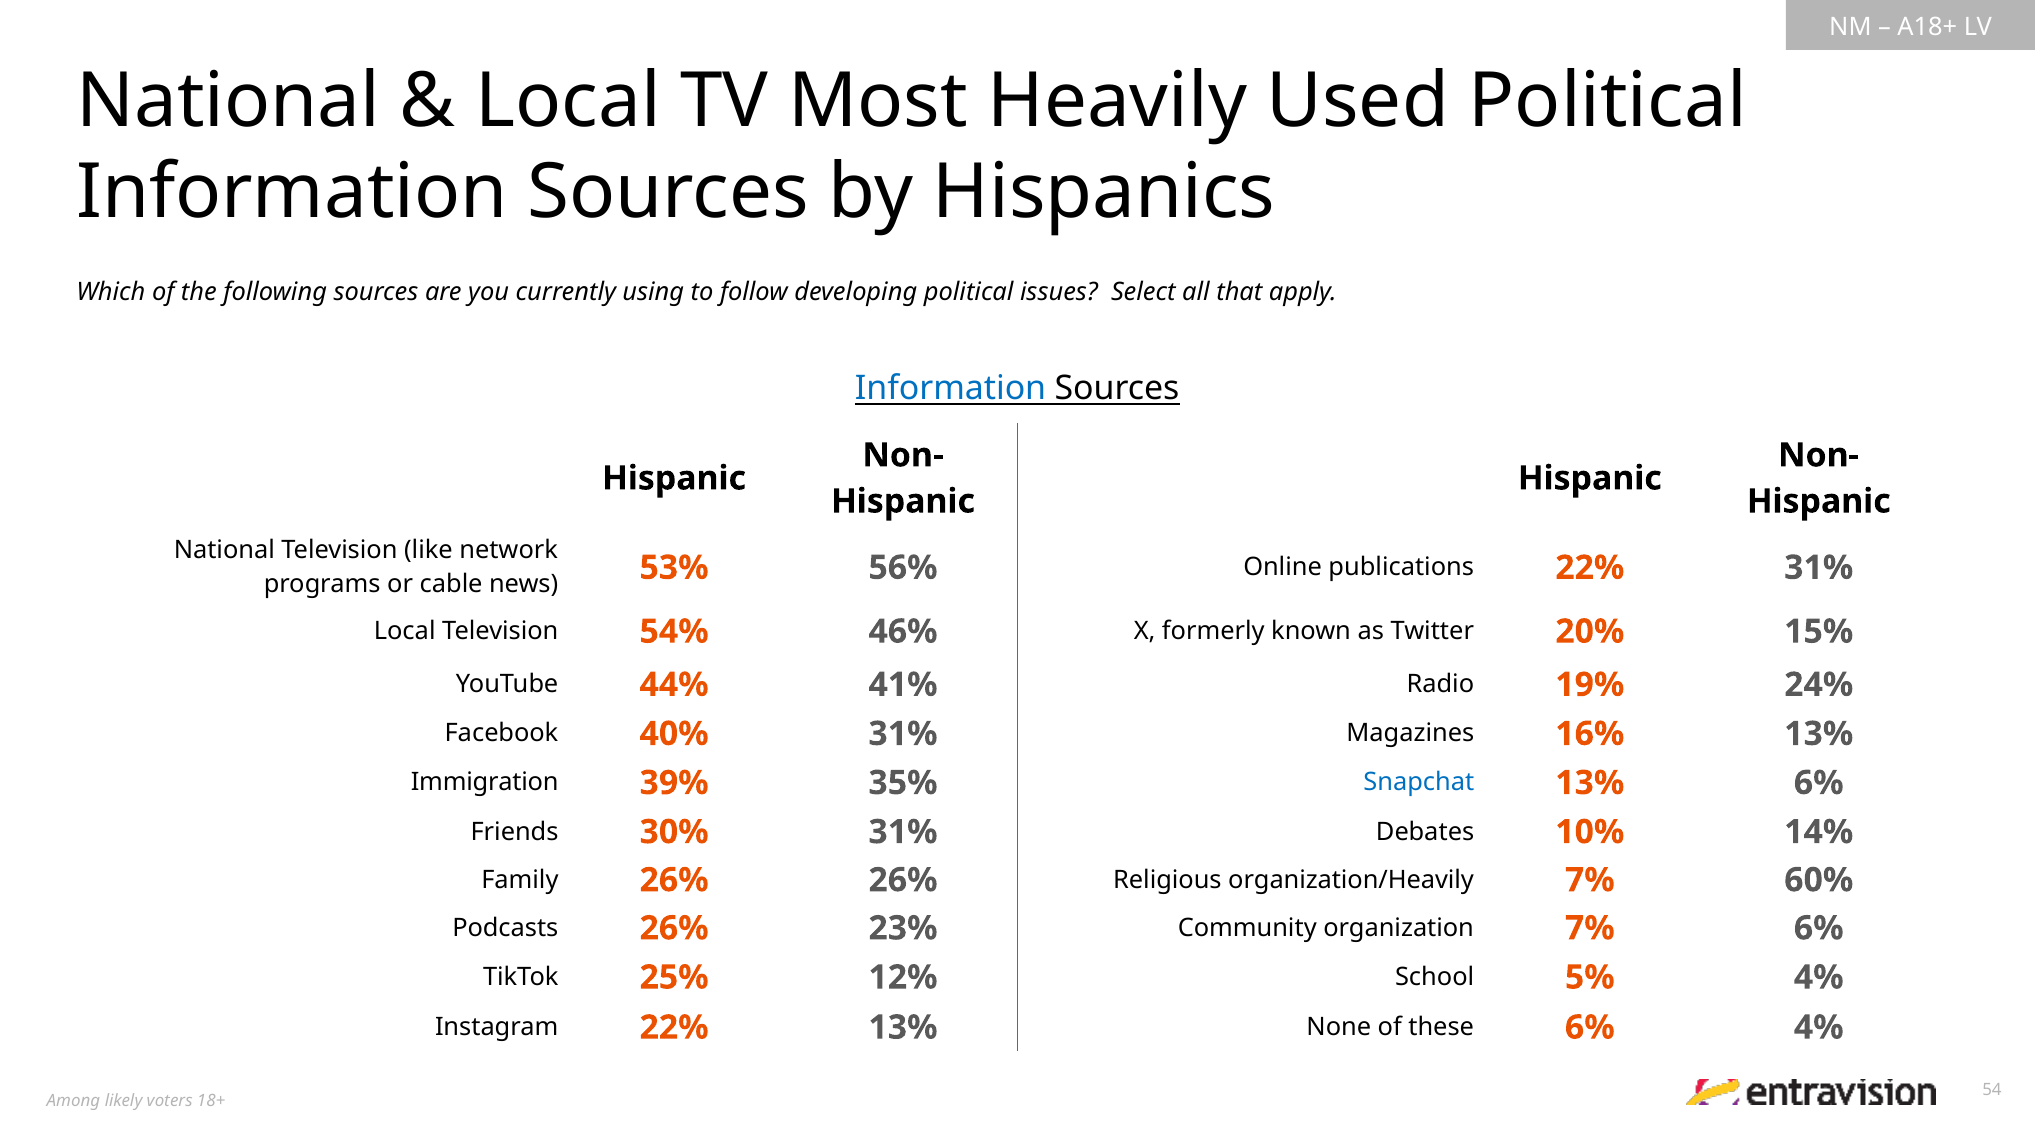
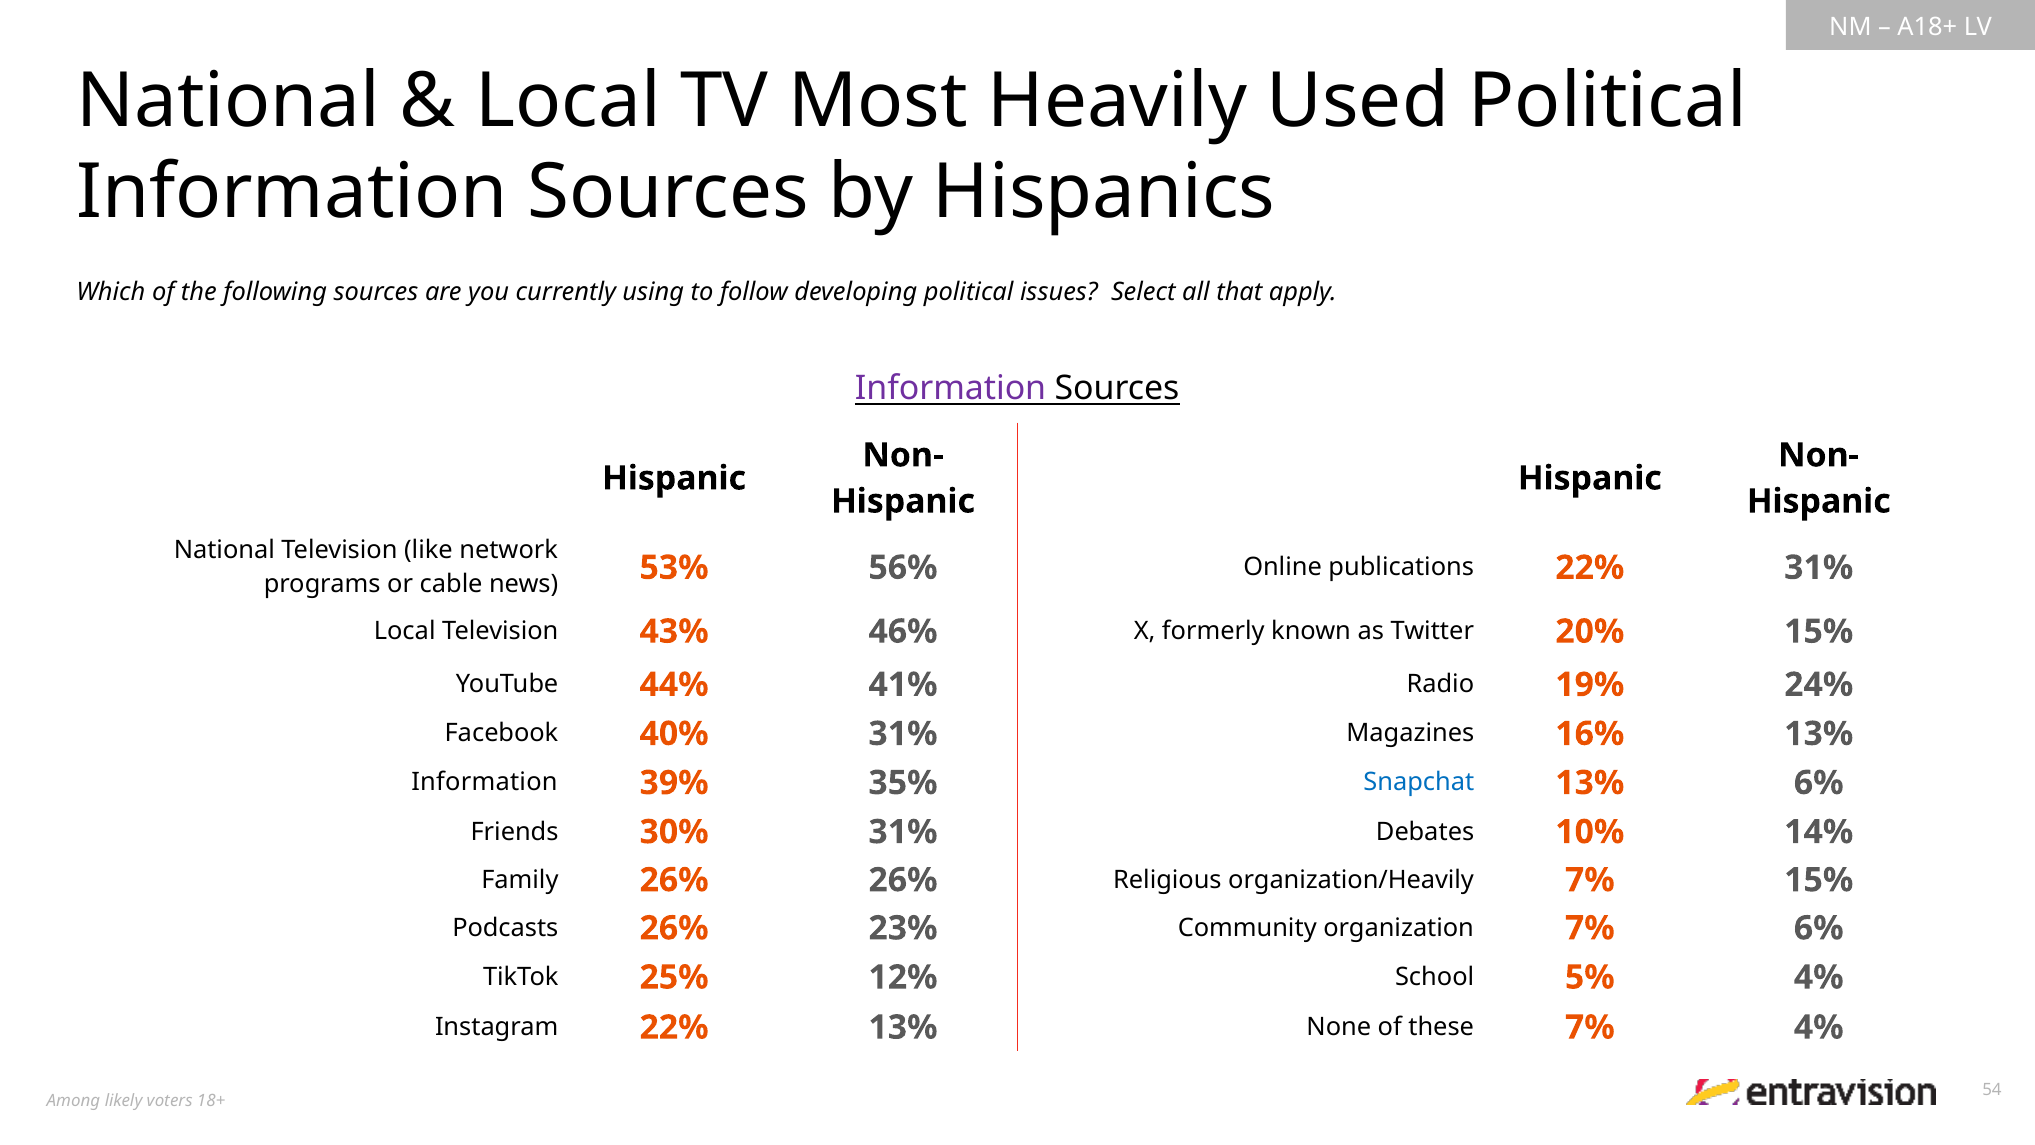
Information at (951, 388) colour: blue -> purple
54%: 54% -> 43%
Immigration at (485, 782): Immigration -> Information
7% 60%: 60% -> 15%
these 6%: 6% -> 7%
